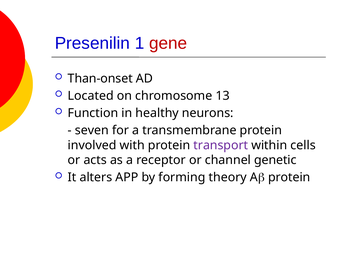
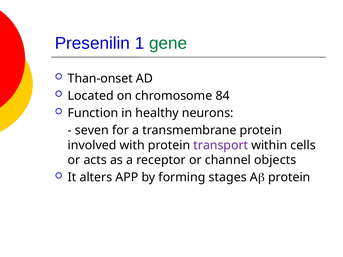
gene colour: red -> green
13: 13 -> 84
genetic: genetic -> objects
theory: theory -> stages
